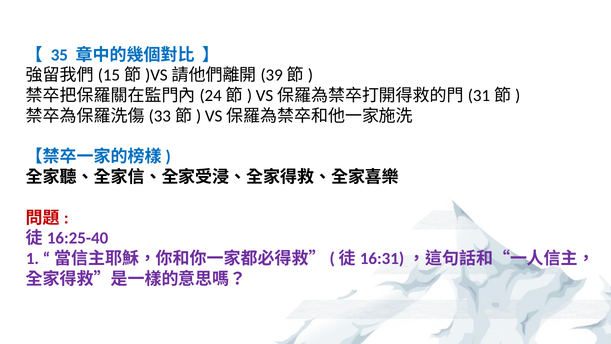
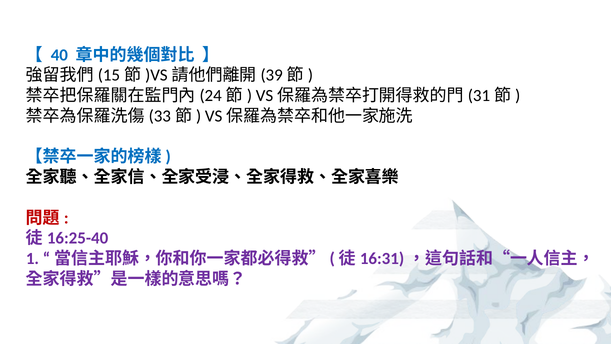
35: 35 -> 40
